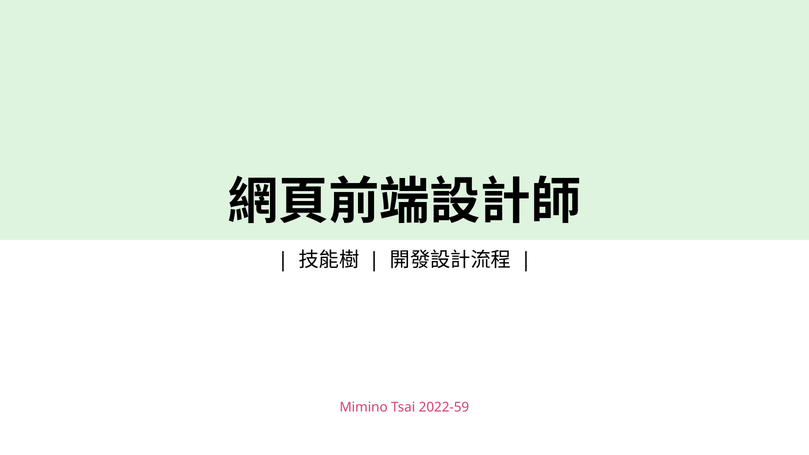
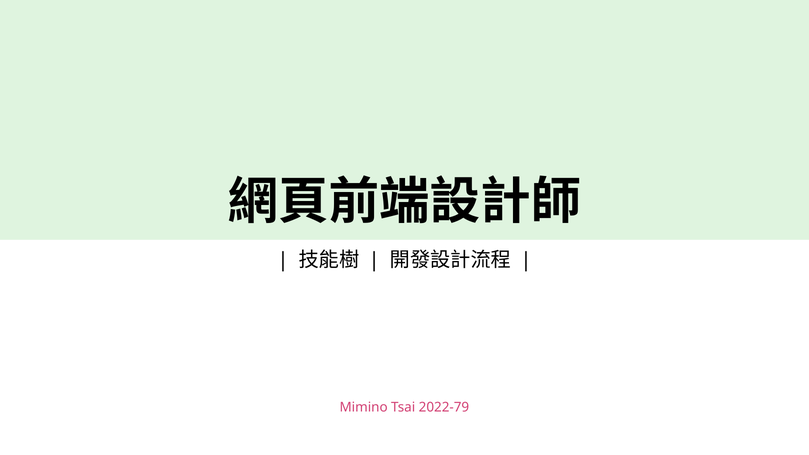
2022-59: 2022-59 -> 2022-79
